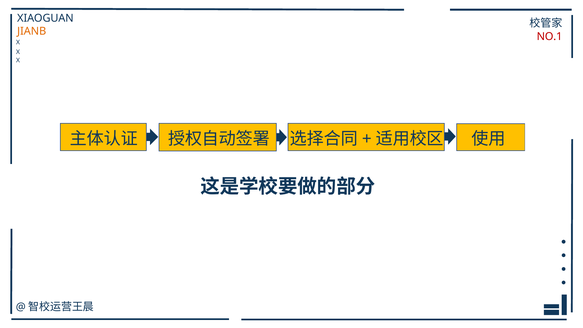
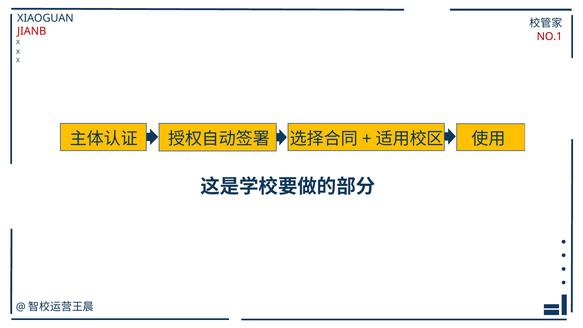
JIANB colour: orange -> red
